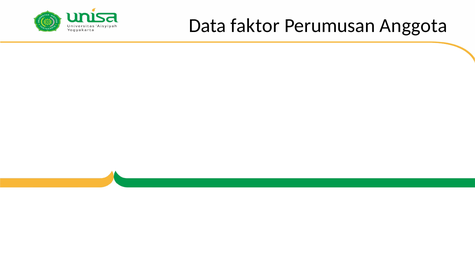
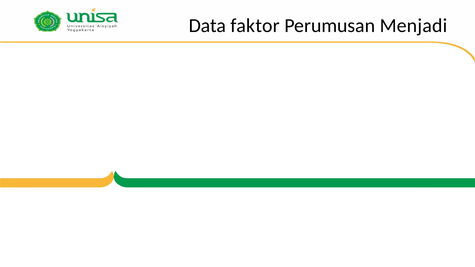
Anggota: Anggota -> Menjadi
